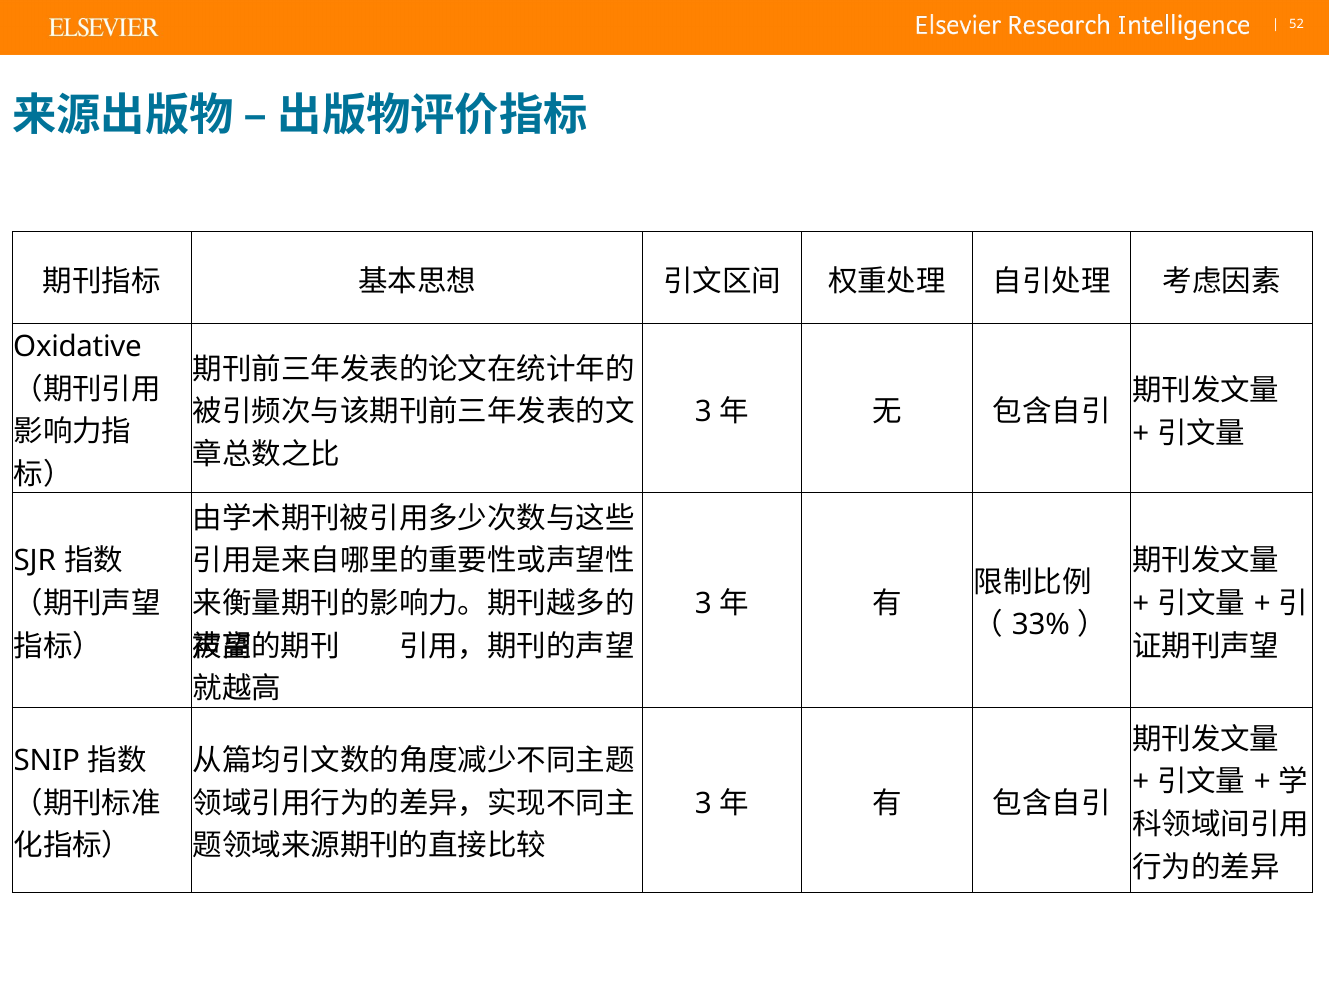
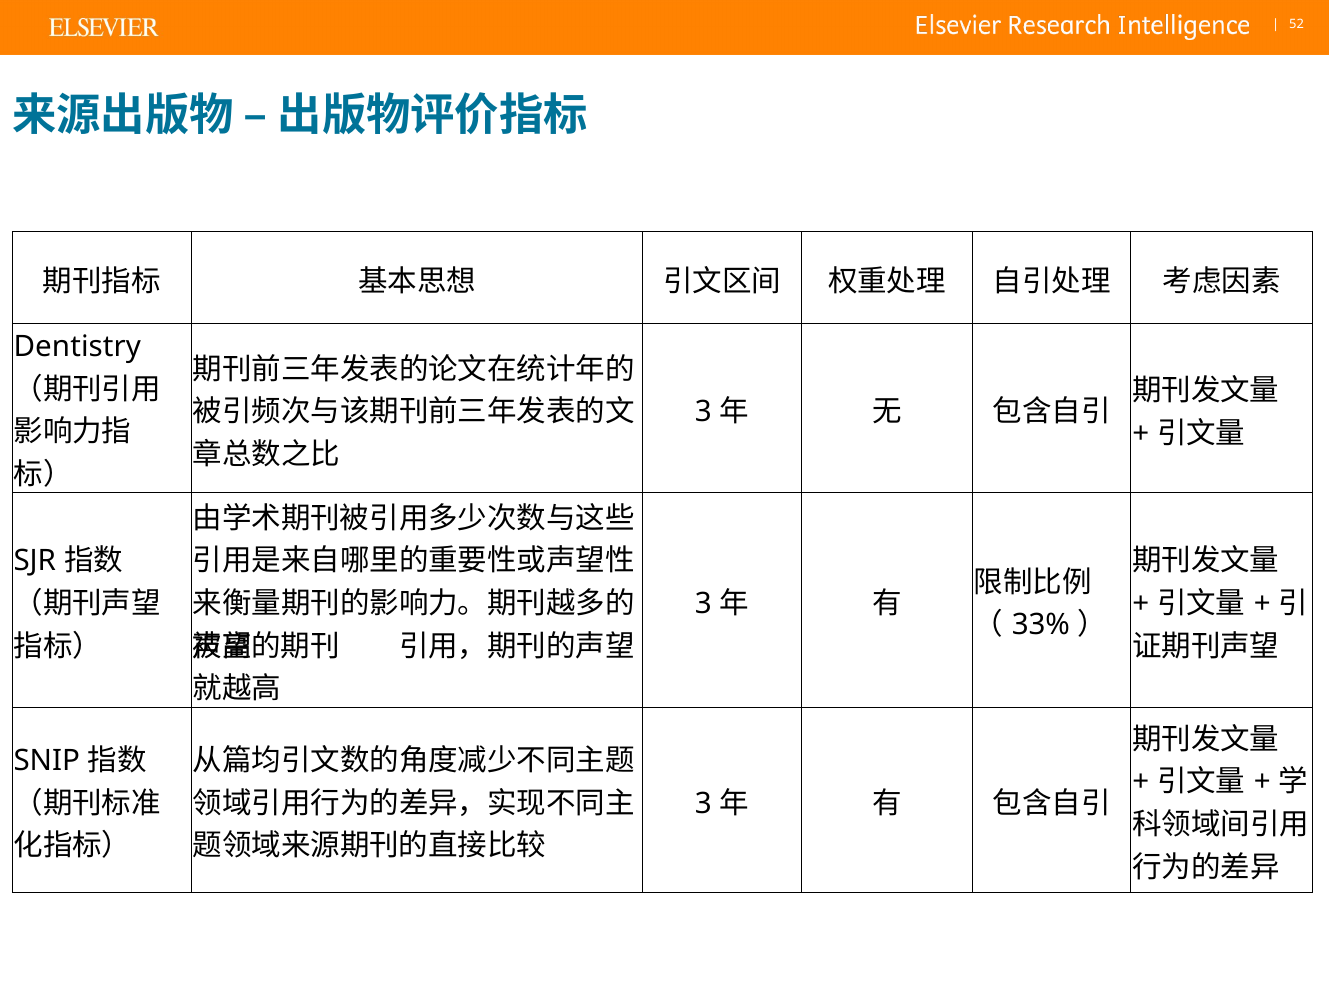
Oxidative: Oxidative -> Dentistry
